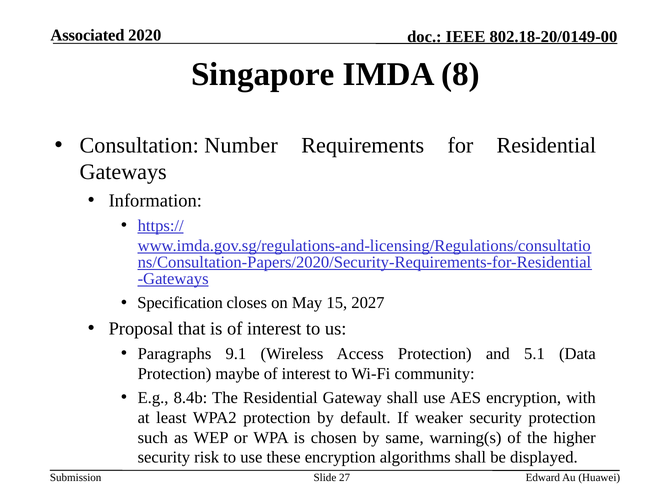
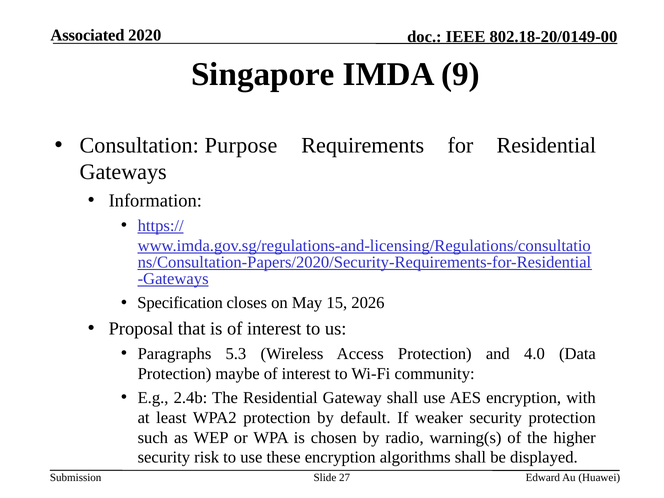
8: 8 -> 9
Number: Number -> Purpose
2027: 2027 -> 2026
9.1: 9.1 -> 5.3
5.1: 5.1 -> 4.0
8.4b: 8.4b -> 2.4b
same: same -> radio
